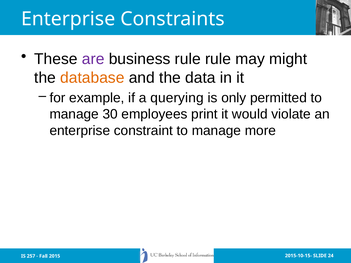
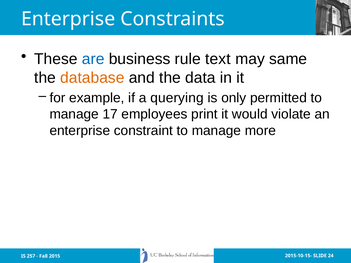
are colour: purple -> blue
rule rule: rule -> text
might: might -> same
30: 30 -> 17
